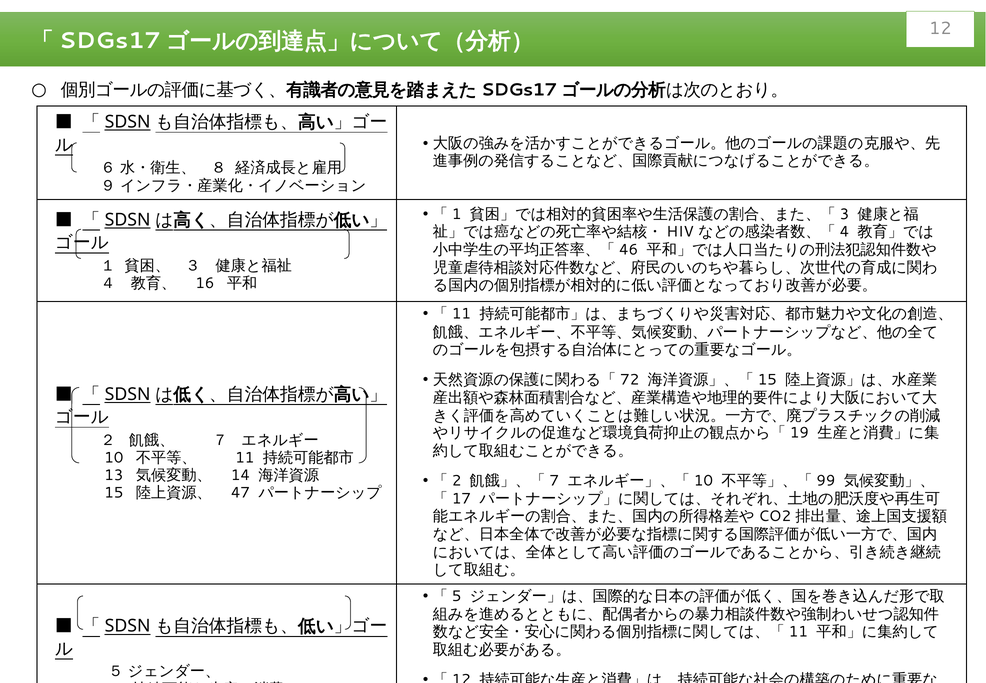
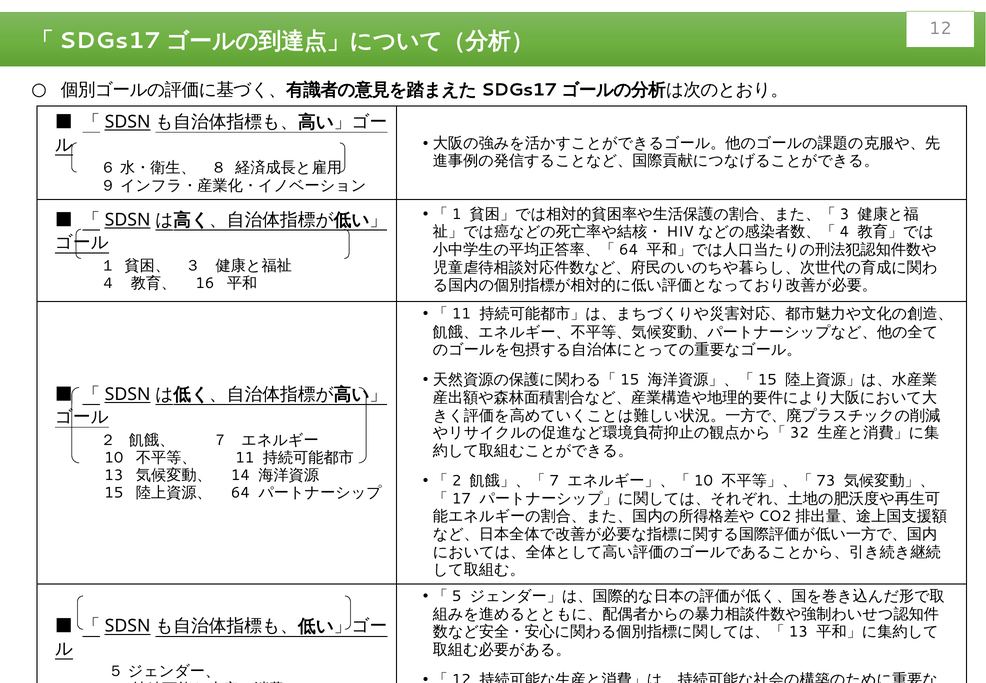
46 at (629, 249): 46 -> 64
72 at (630, 380): 72 -> 15
19: 19 -> 32
99: 99 -> 73
47 at (240, 493): 47 -> 64
11 at (798, 631): 11 -> 13
